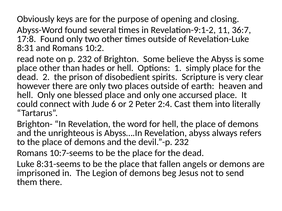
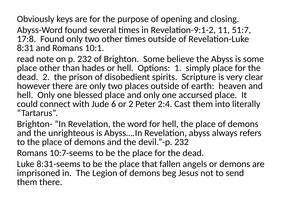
36:7: 36:7 -> 51:7
10:2: 10:2 -> 10:1
